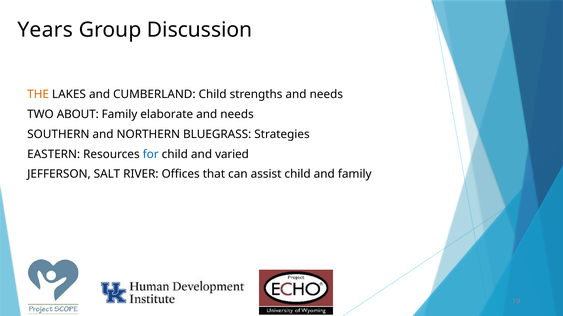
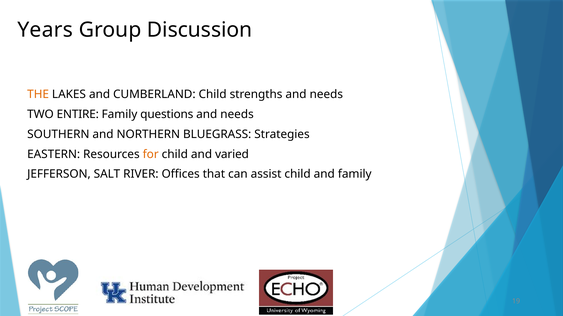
ABOUT: ABOUT -> ENTIRE
elaborate: elaborate -> questions
for colour: blue -> orange
